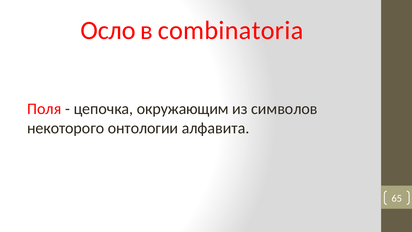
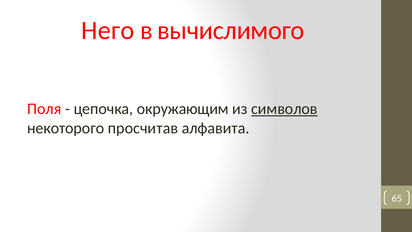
Осло: Осло -> Него
combinatoria: combinatoria -> вычислимого
символов underline: none -> present
онтологии: онтологии -> просчитав
